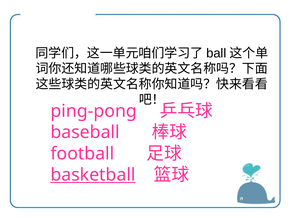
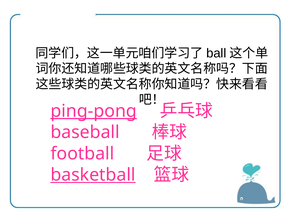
ping-pong underline: none -> present
